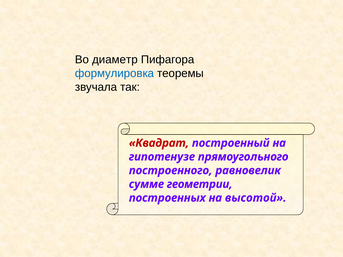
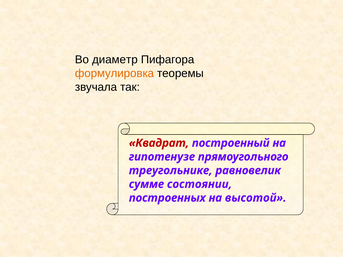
формулировка colour: blue -> orange
построенного: построенного -> треугольнике
геометрии: геометрии -> состоянии
